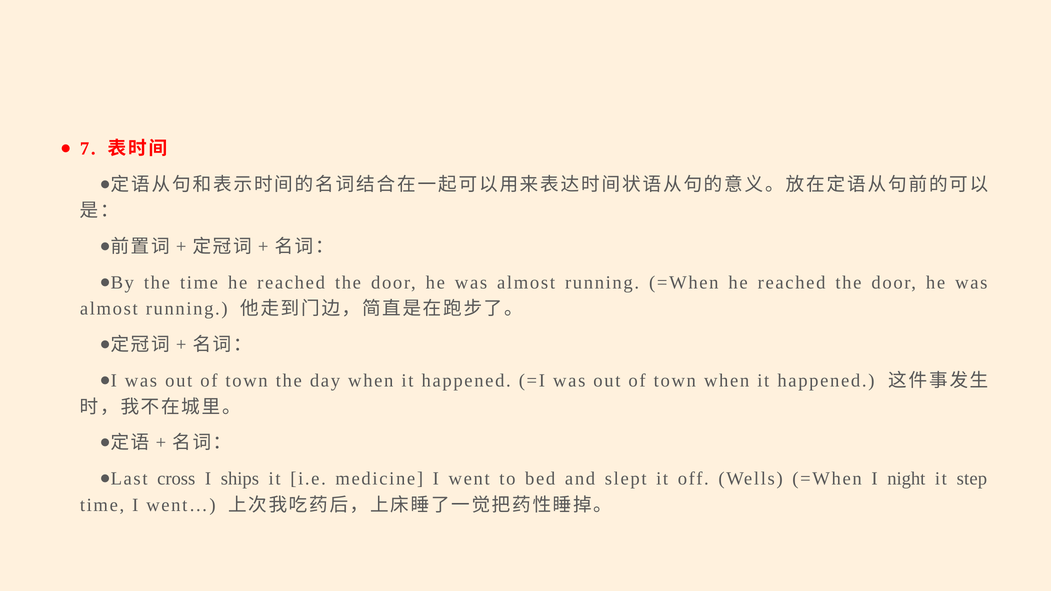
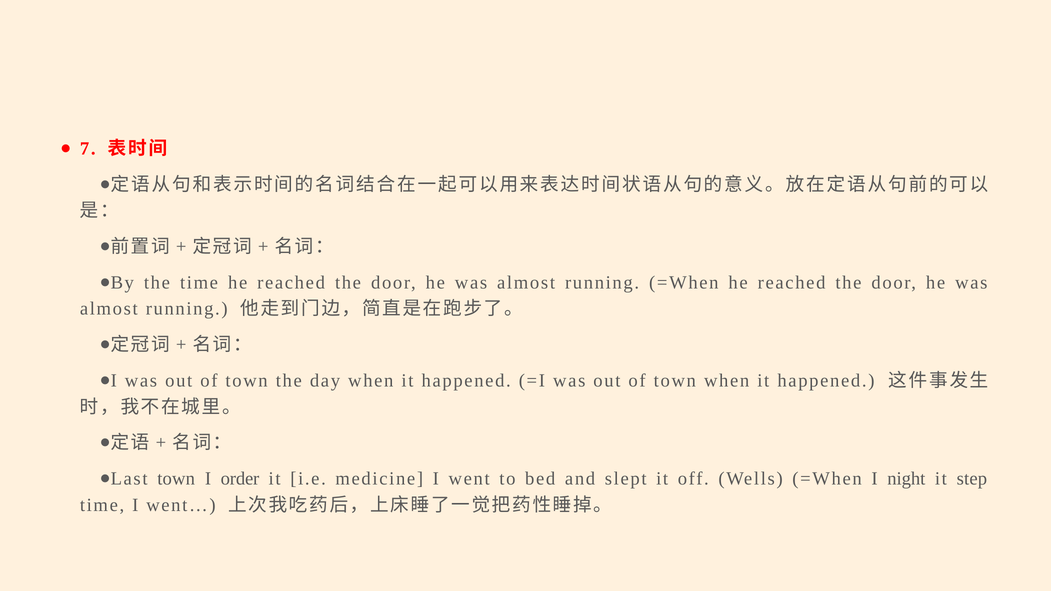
cross at (176, 479): cross -> town
ships: ships -> order
